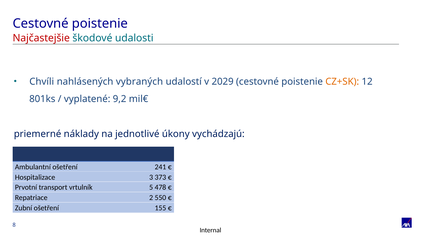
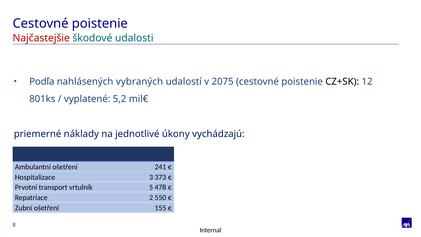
Chvíli: Chvíli -> Podľa
2029: 2029 -> 2075
CZ+SK colour: orange -> black
9,2: 9,2 -> 5,2
